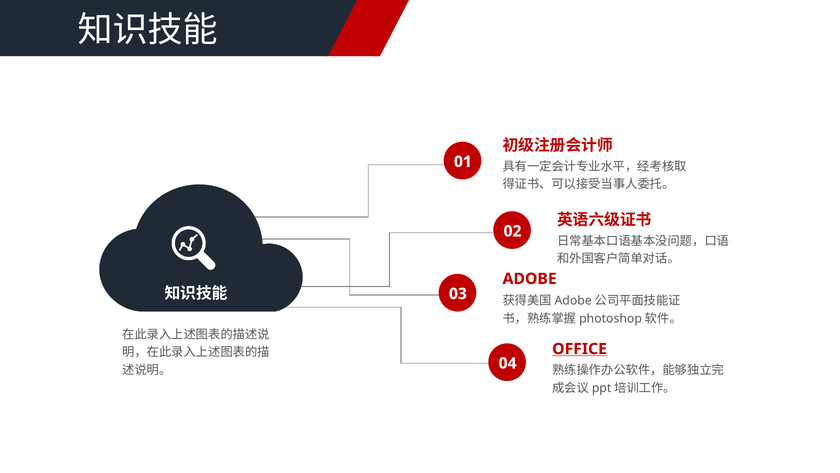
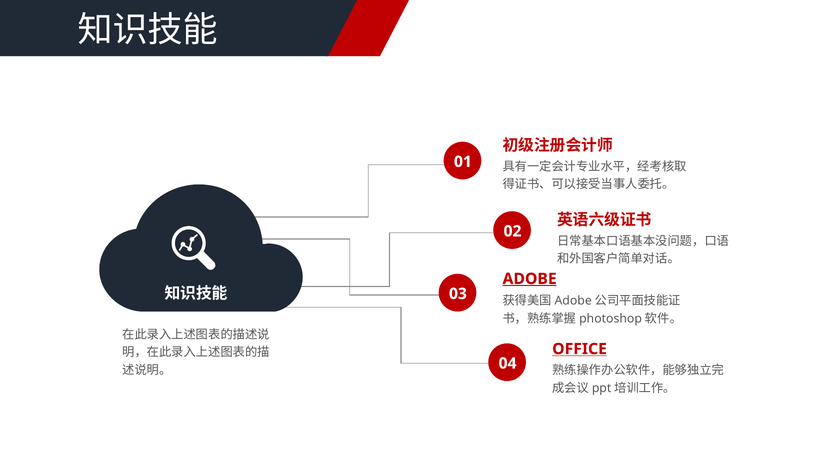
ADOBE underline: none -> present
